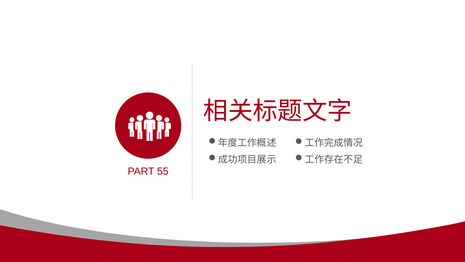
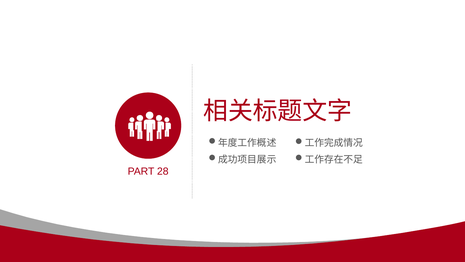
55: 55 -> 28
